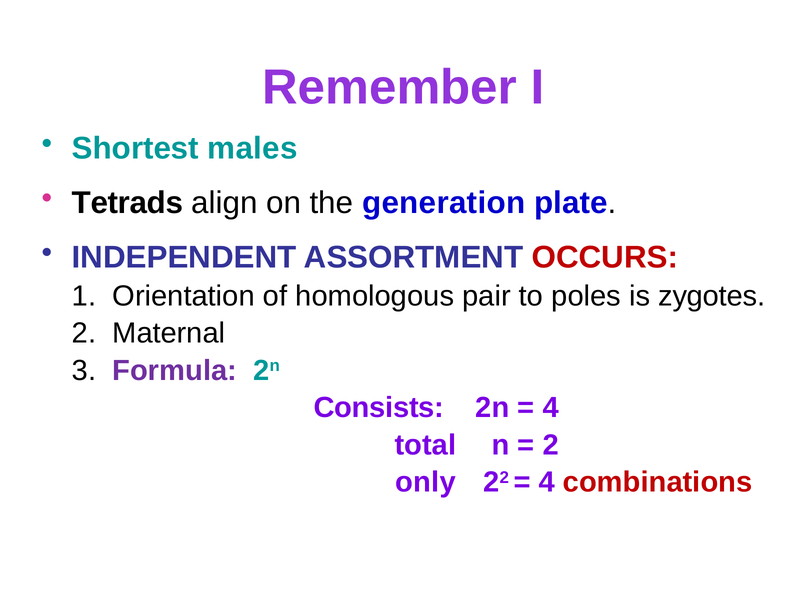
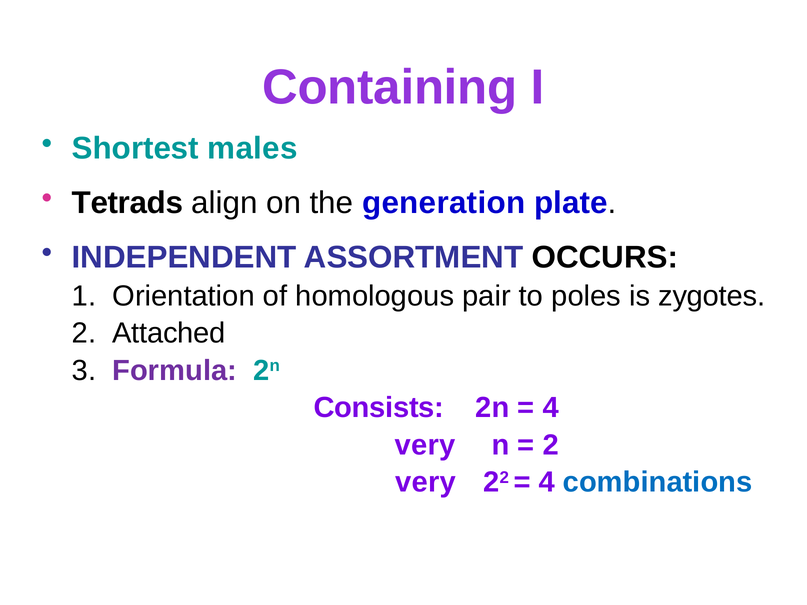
Remember: Remember -> Containing
OCCURS colour: red -> black
Maternal: Maternal -> Attached
total at (425, 445): total -> very
only at (426, 482): only -> very
combinations colour: red -> blue
